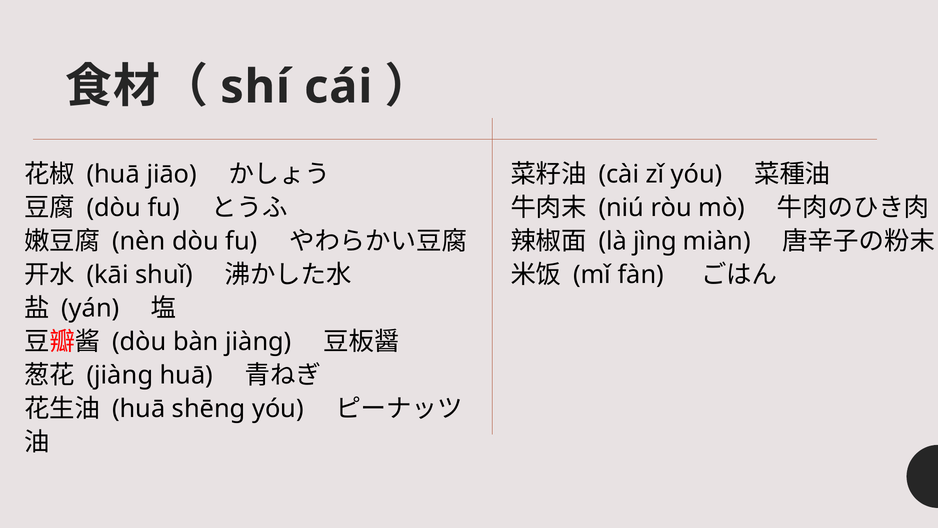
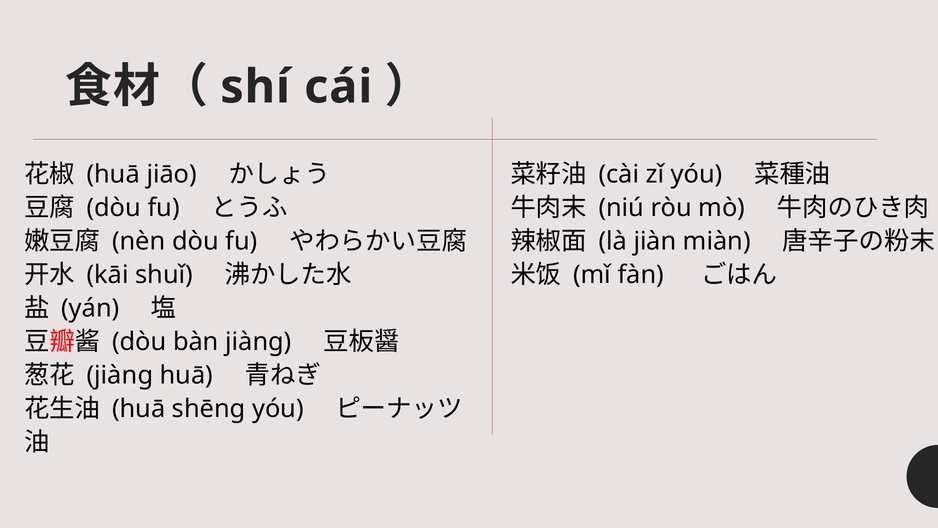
jìng: jìng -> jiàn
